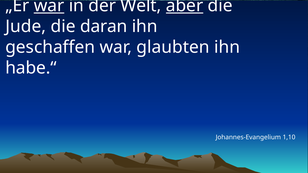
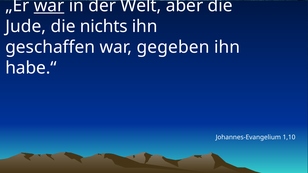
aber underline: present -> none
daran: daran -> nichts
glaubten: glaubten -> gegeben
